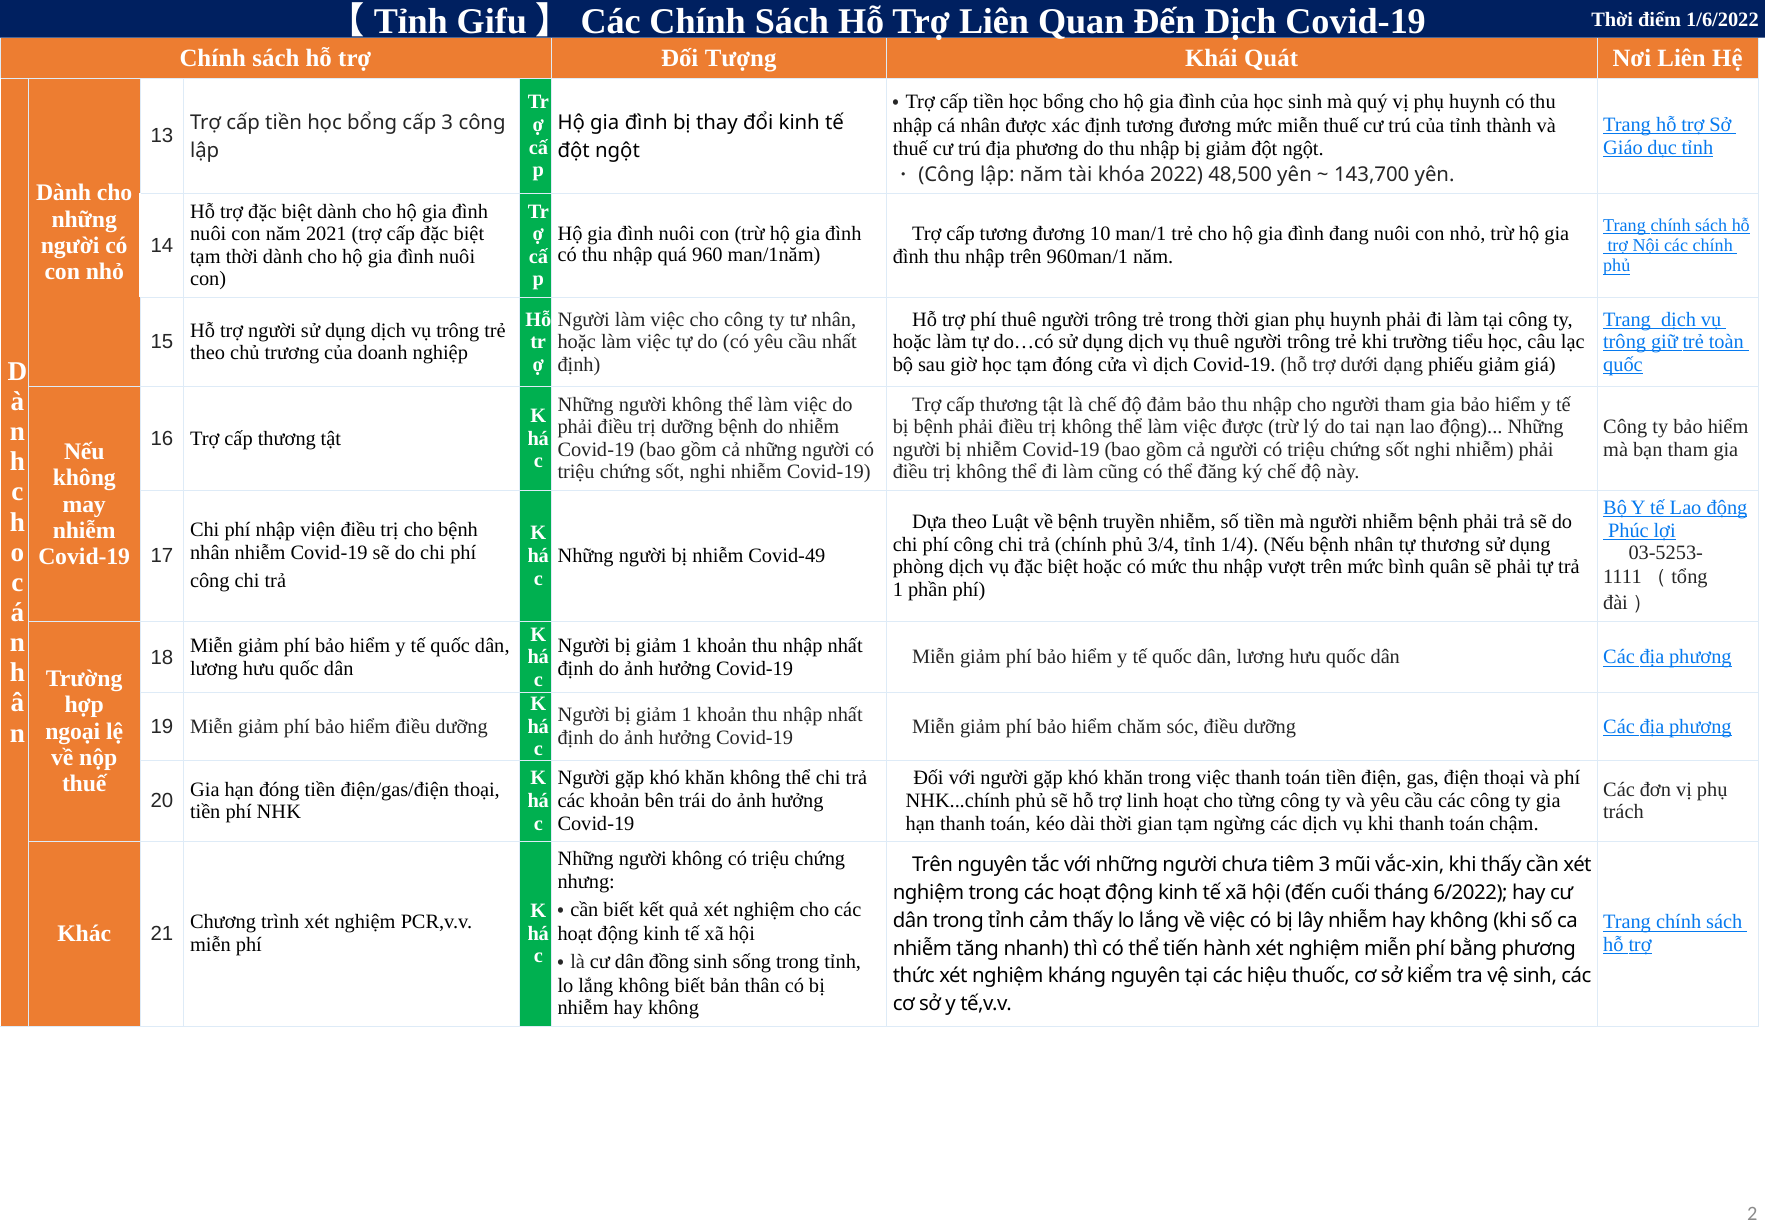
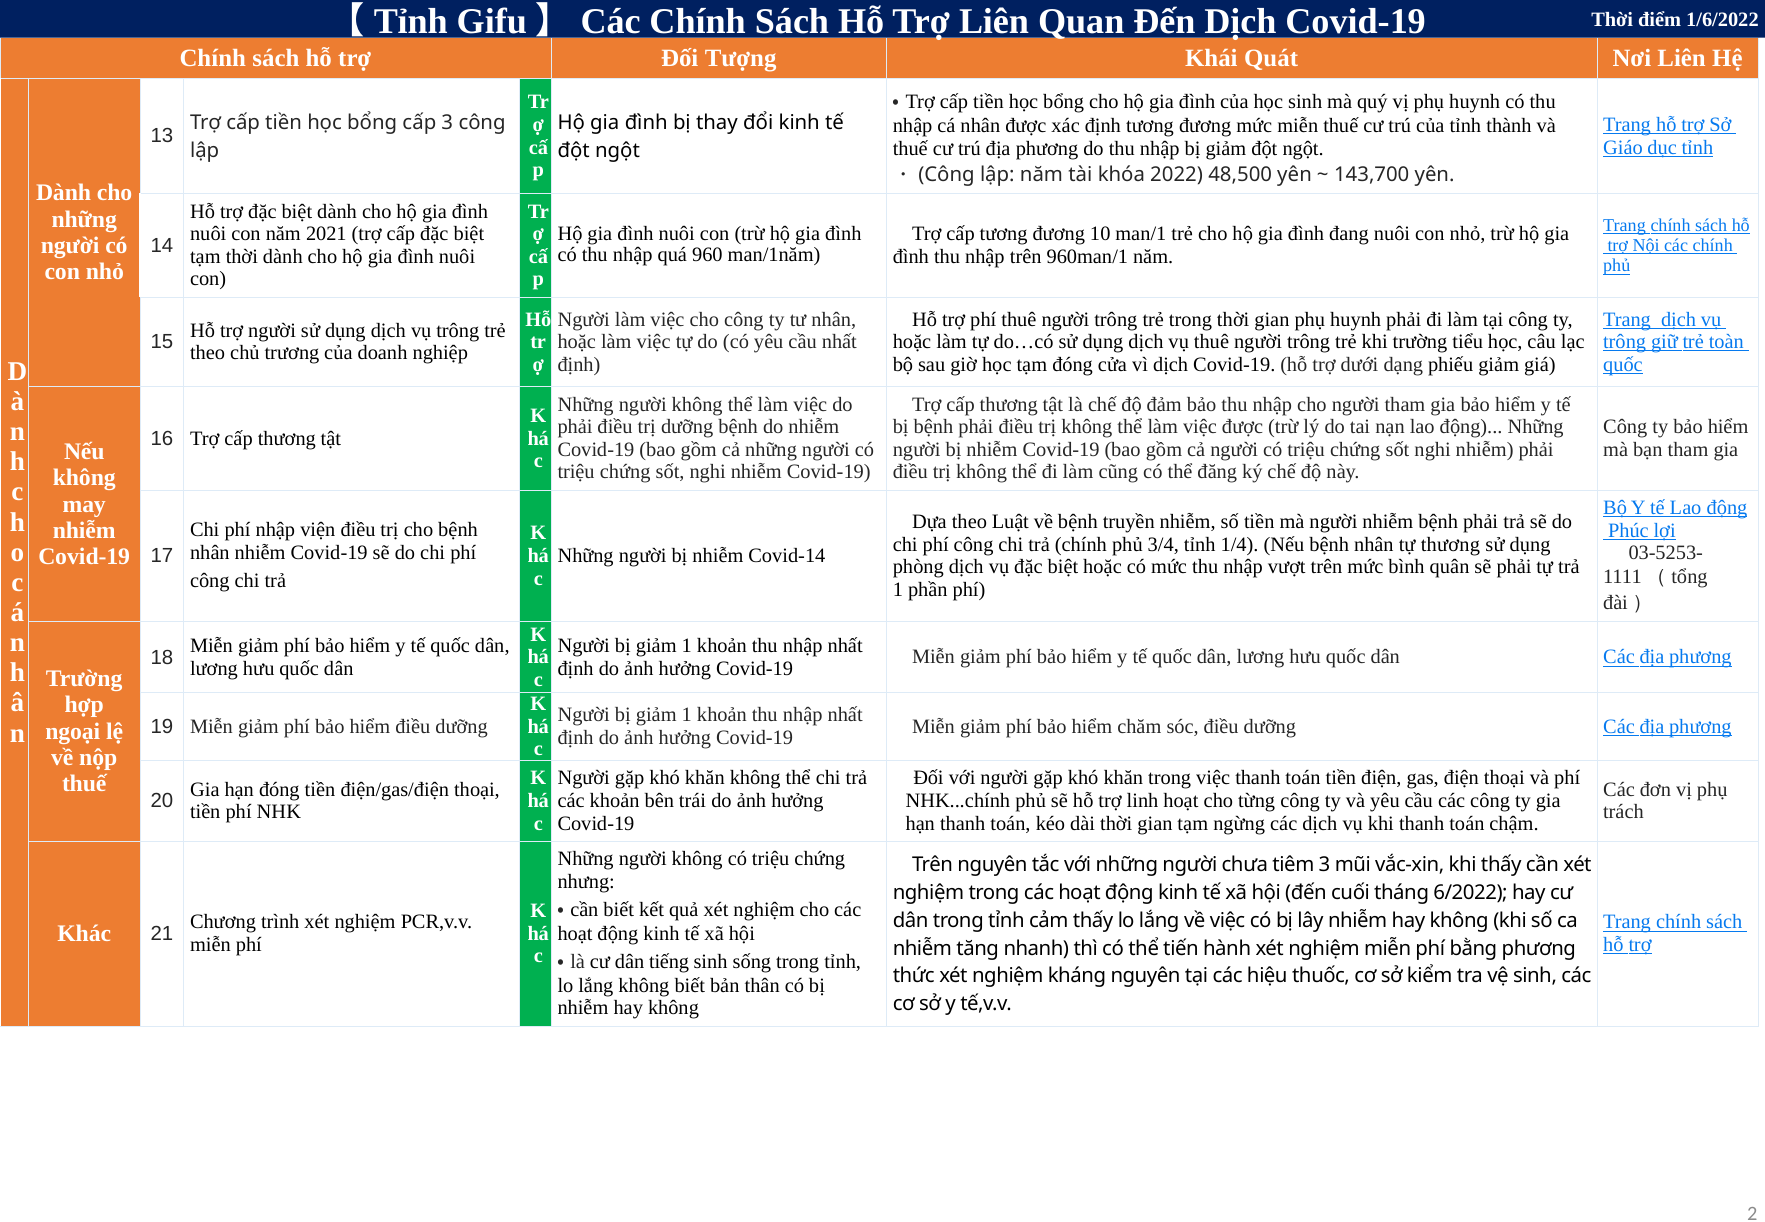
Covid-49: Covid-49 -> Covid-14
đồng: đồng -> tiếng
